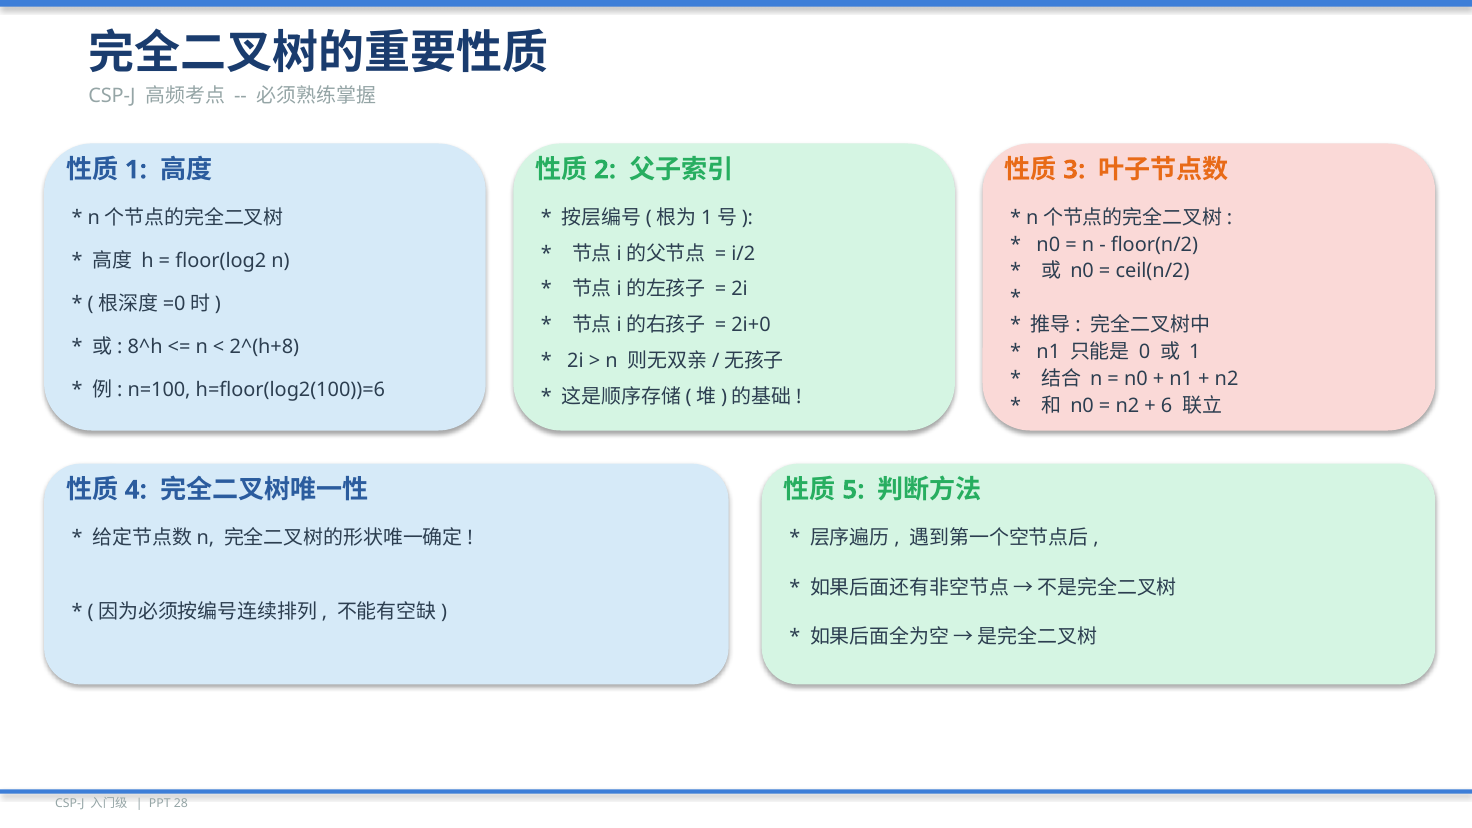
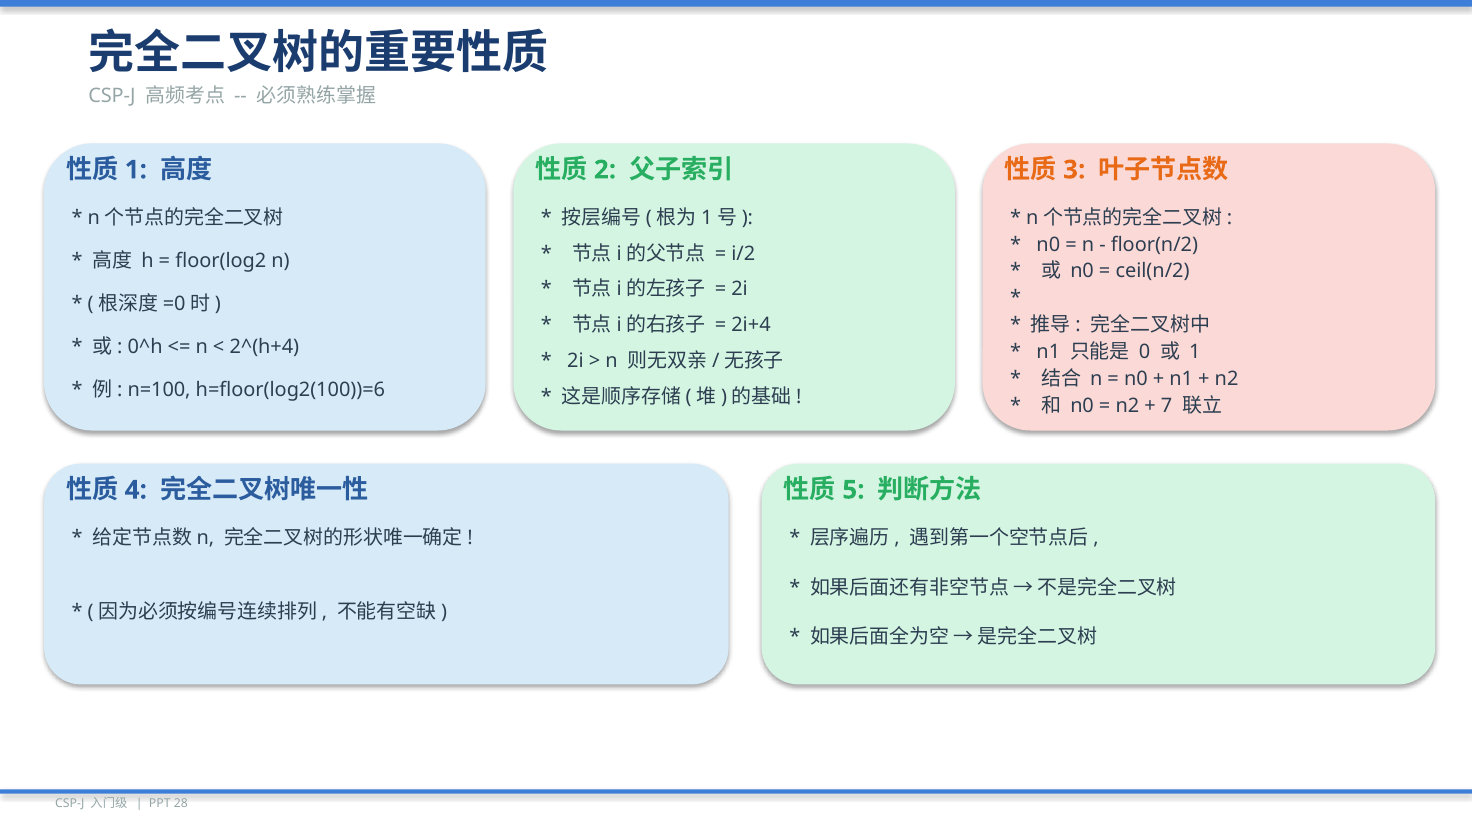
2i+0: 2i+0 -> 2i+4
8^h: 8^h -> 0^h
2^(h+8: 2^(h+8 -> 2^(h+4
6: 6 -> 7
